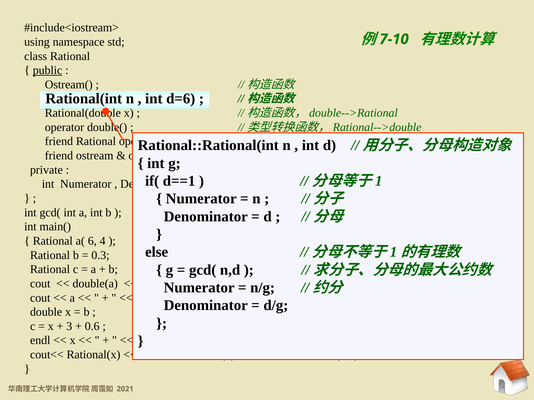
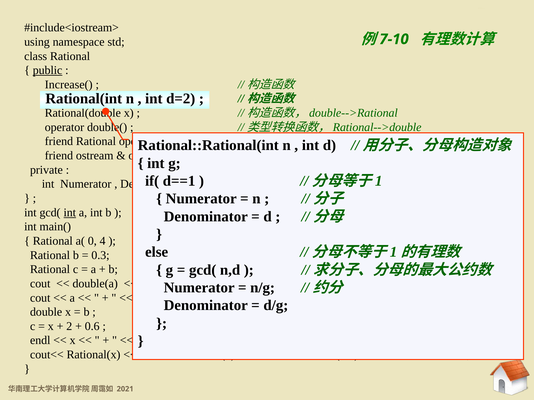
Ostream(: Ostream( -> Increase(
d=6: d=6 -> d=2
int at (70, 213) underline: none -> present
6: 6 -> 0
3 at (69, 327): 3 -> 2
